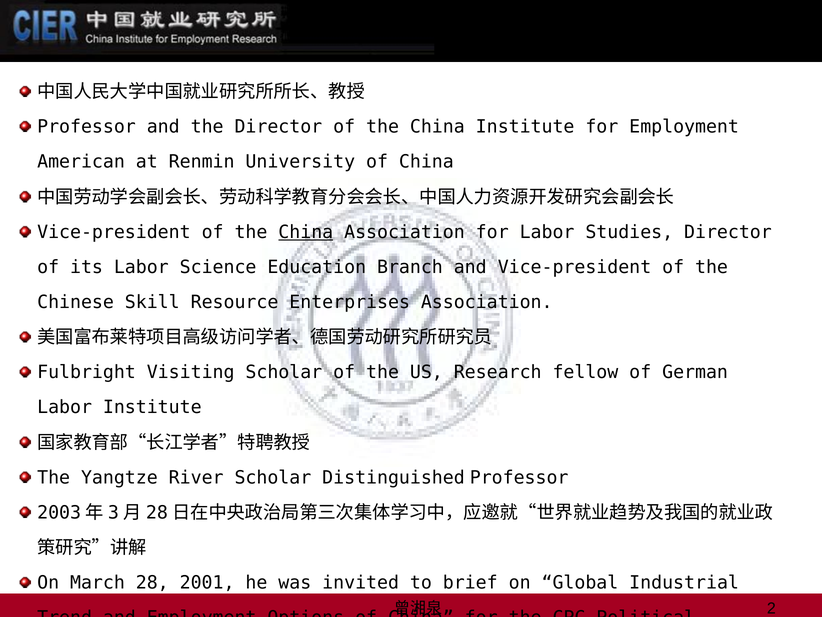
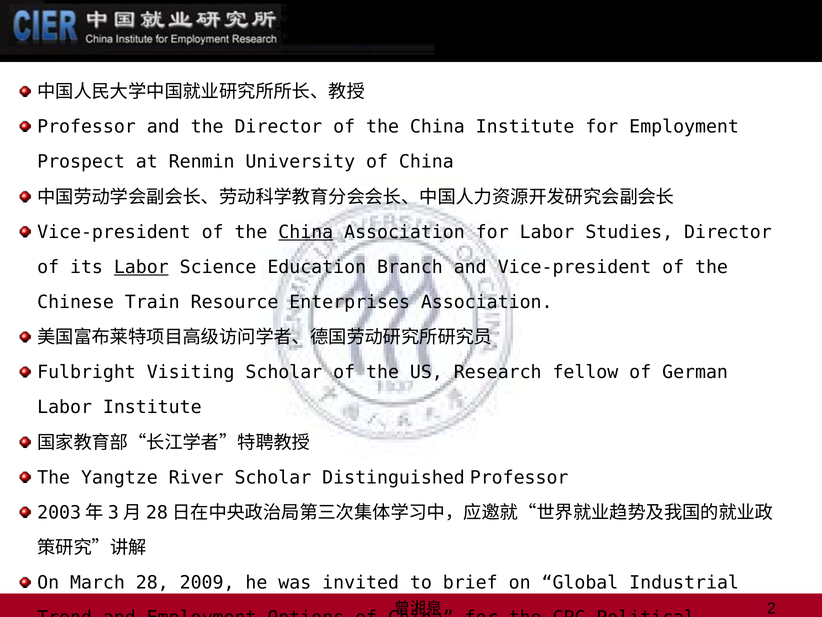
American: American -> Prospect
Labor at (141, 267) underline: none -> present
Skill: Skill -> Train
2001: 2001 -> 2009
